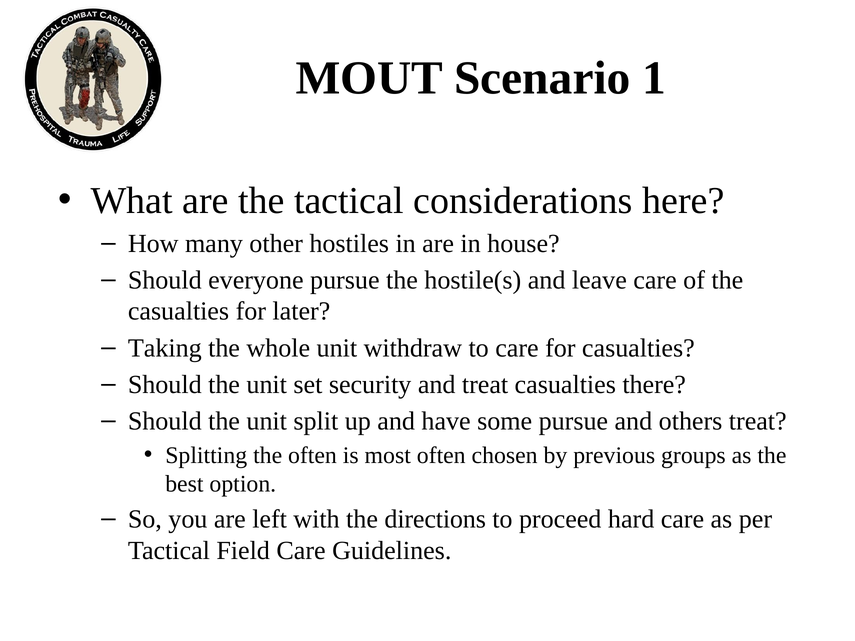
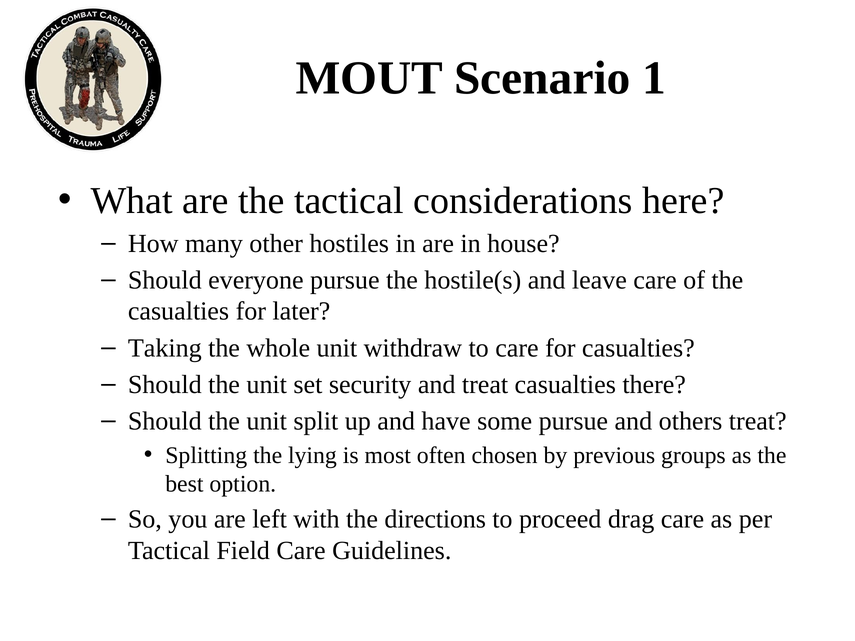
the often: often -> lying
hard: hard -> drag
